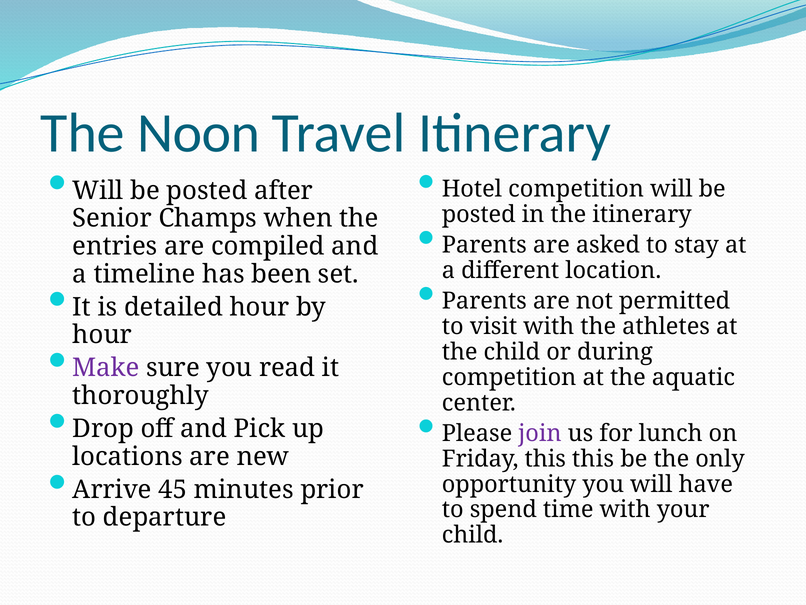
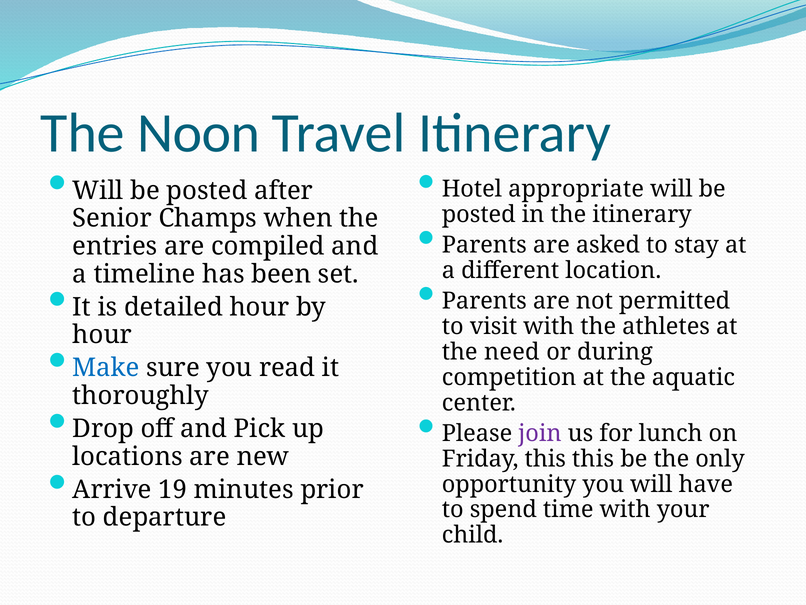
Hotel competition: competition -> appropriate
the child: child -> need
Make colour: purple -> blue
45: 45 -> 19
